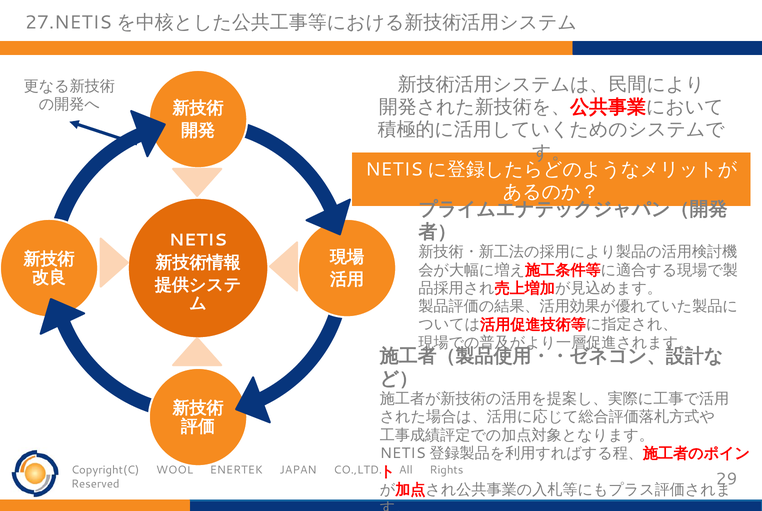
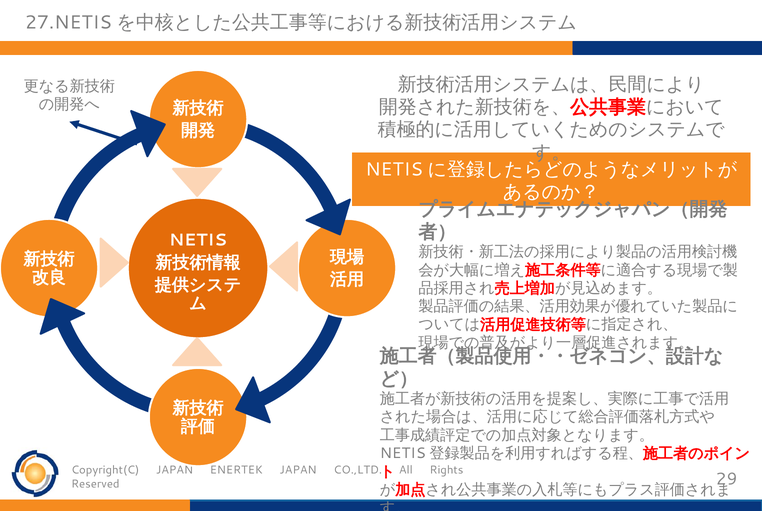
Copyright(C WOOL: WOOL -> JAPAN
